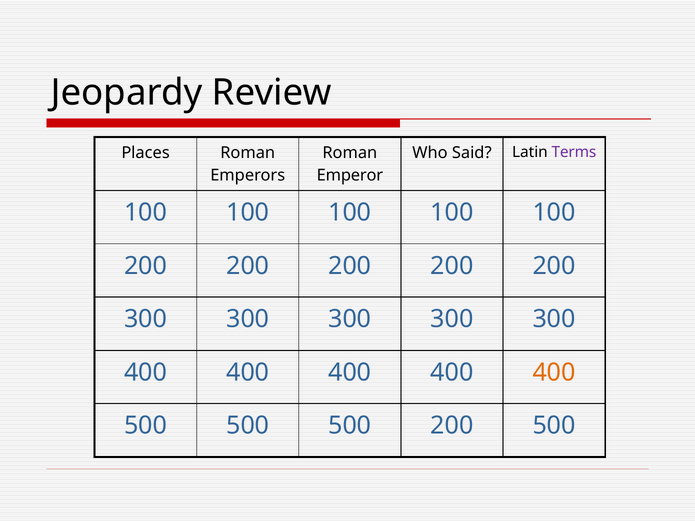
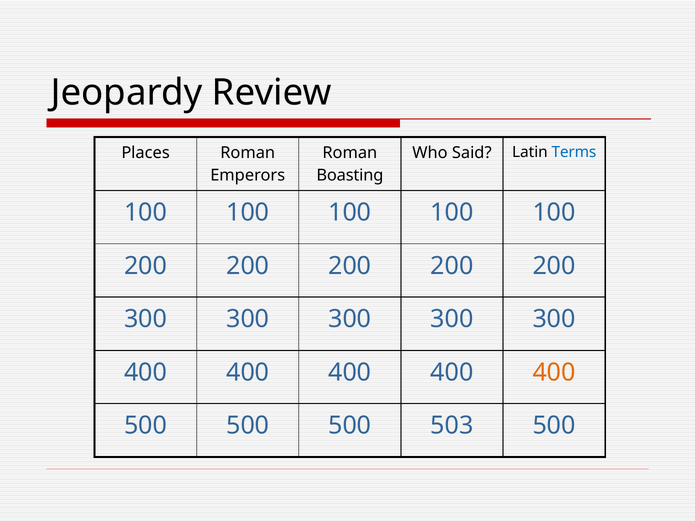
Terms colour: purple -> blue
Emperor: Emperor -> Boasting
500 200: 200 -> 503
